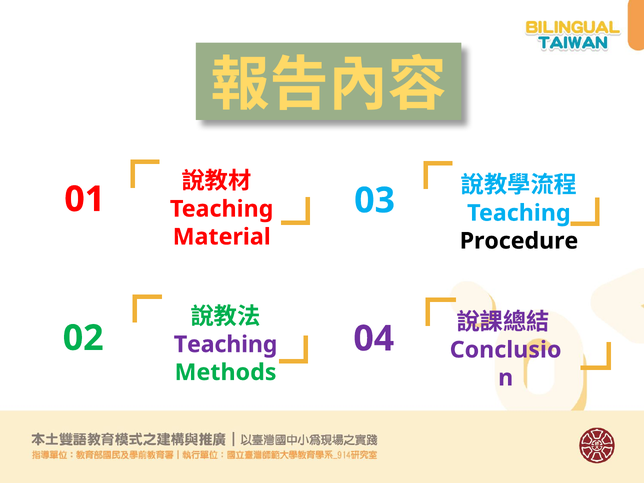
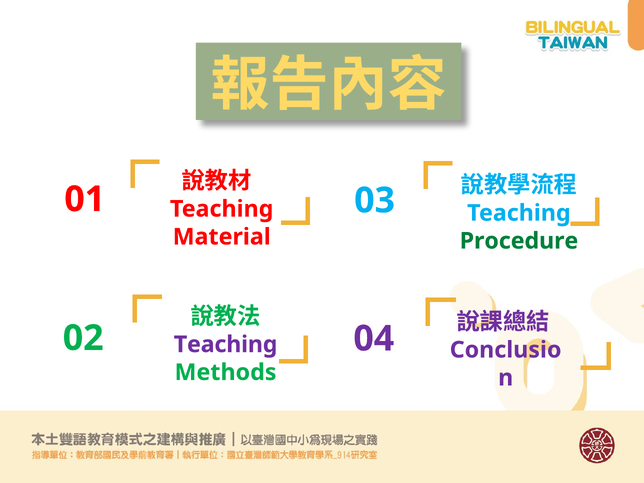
Procedure colour: black -> green
